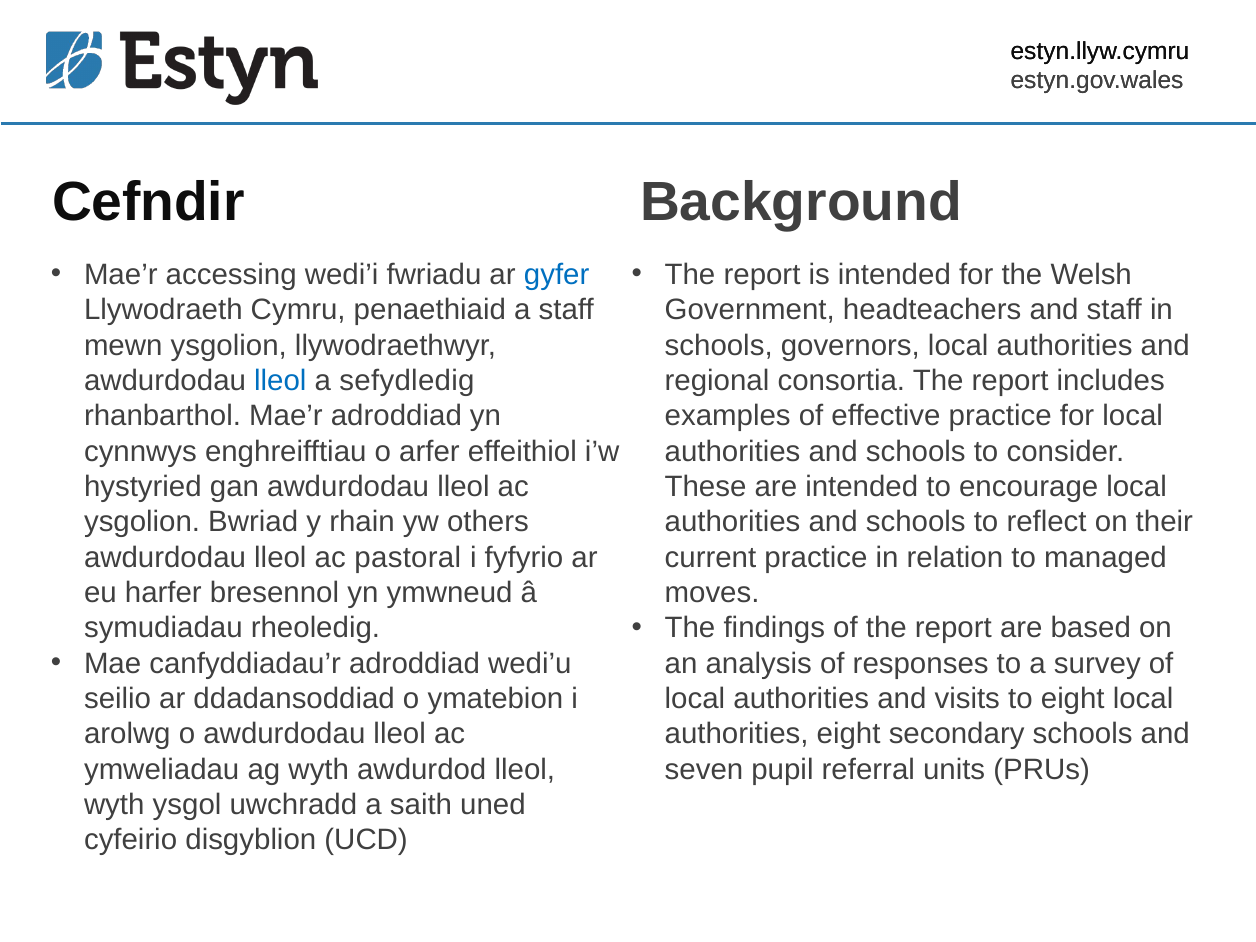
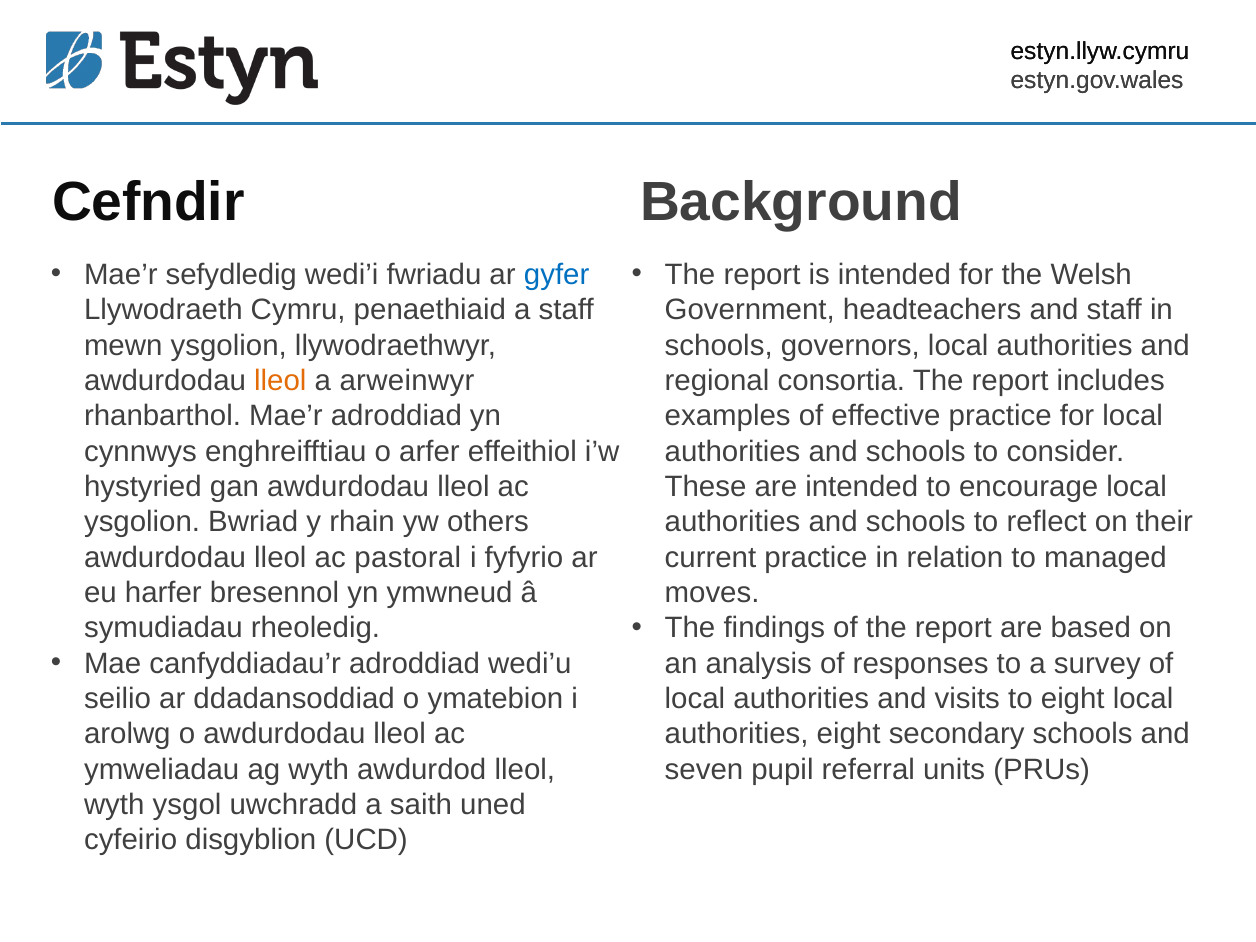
accessing: accessing -> sefydledig
lleol at (280, 381) colour: blue -> orange
sefydledig: sefydledig -> arweinwyr
